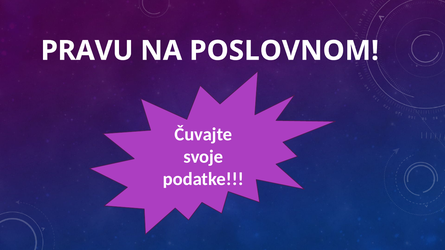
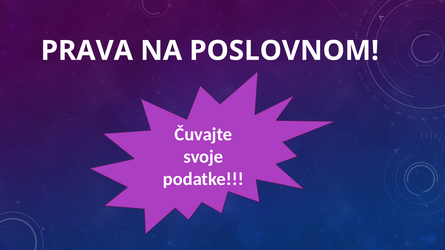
PRAVU: PRAVU -> PRAVA
